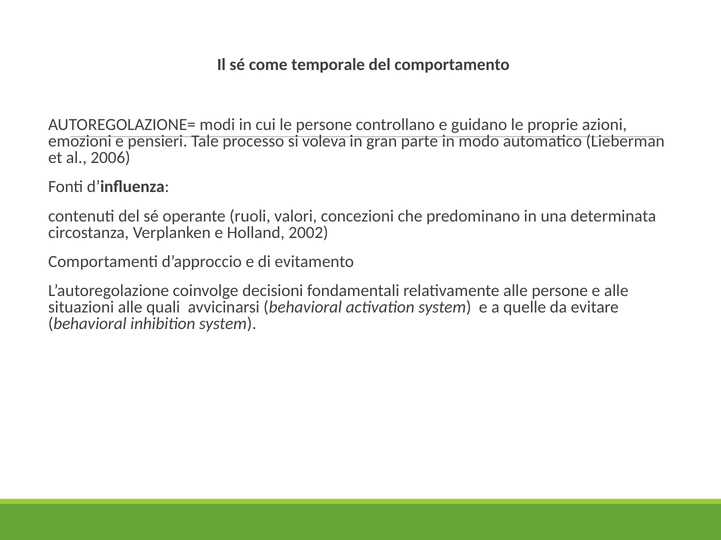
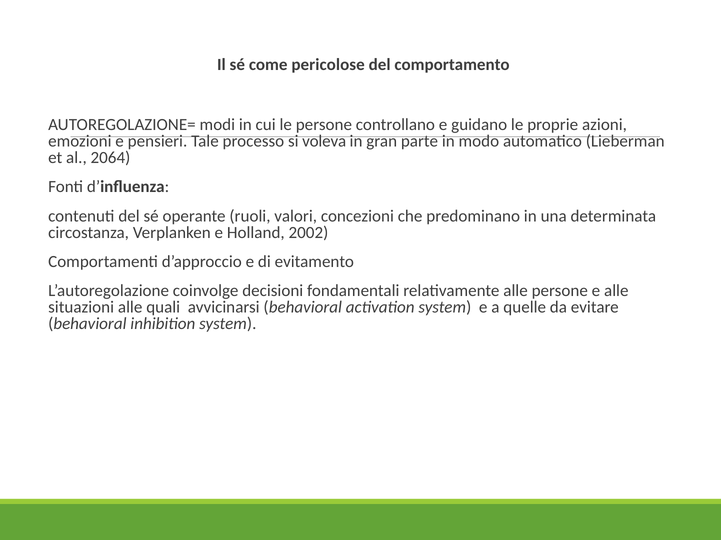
temporale: temporale -> pericolose
2006: 2006 -> 2064
